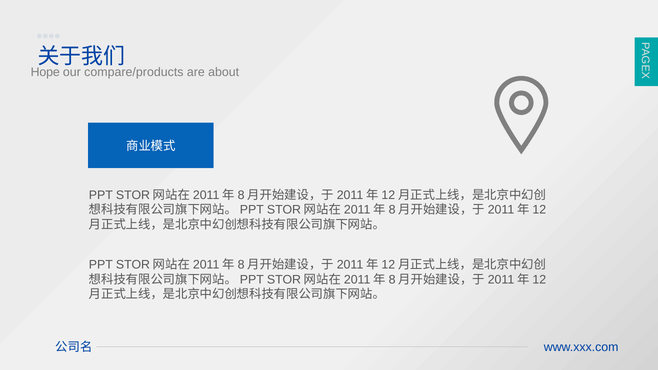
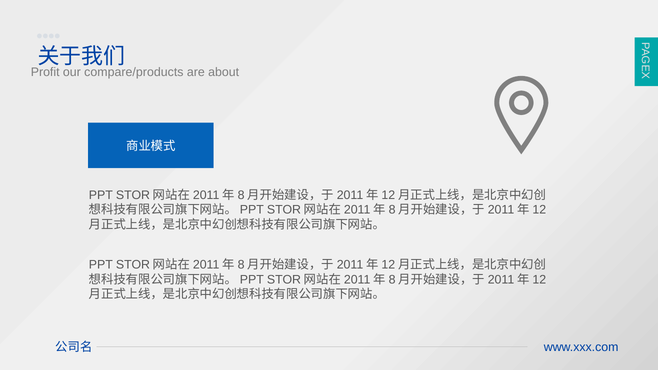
Hope: Hope -> Profit
